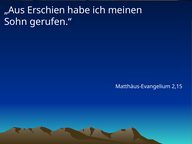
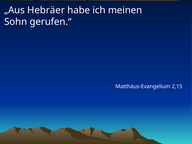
Erschien: Erschien -> Hebräer
